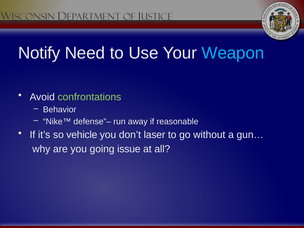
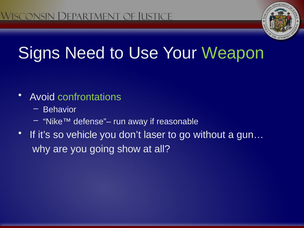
Notify: Notify -> Signs
Weapon colour: light blue -> light green
issue: issue -> show
